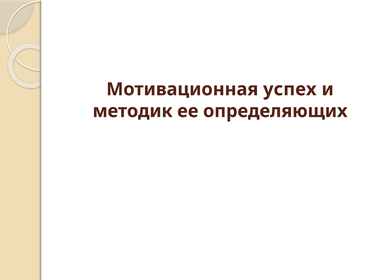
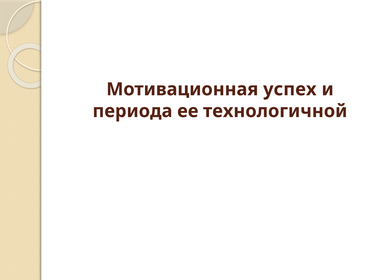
методик: методик -> периода
определяющих: определяющих -> технологичной
